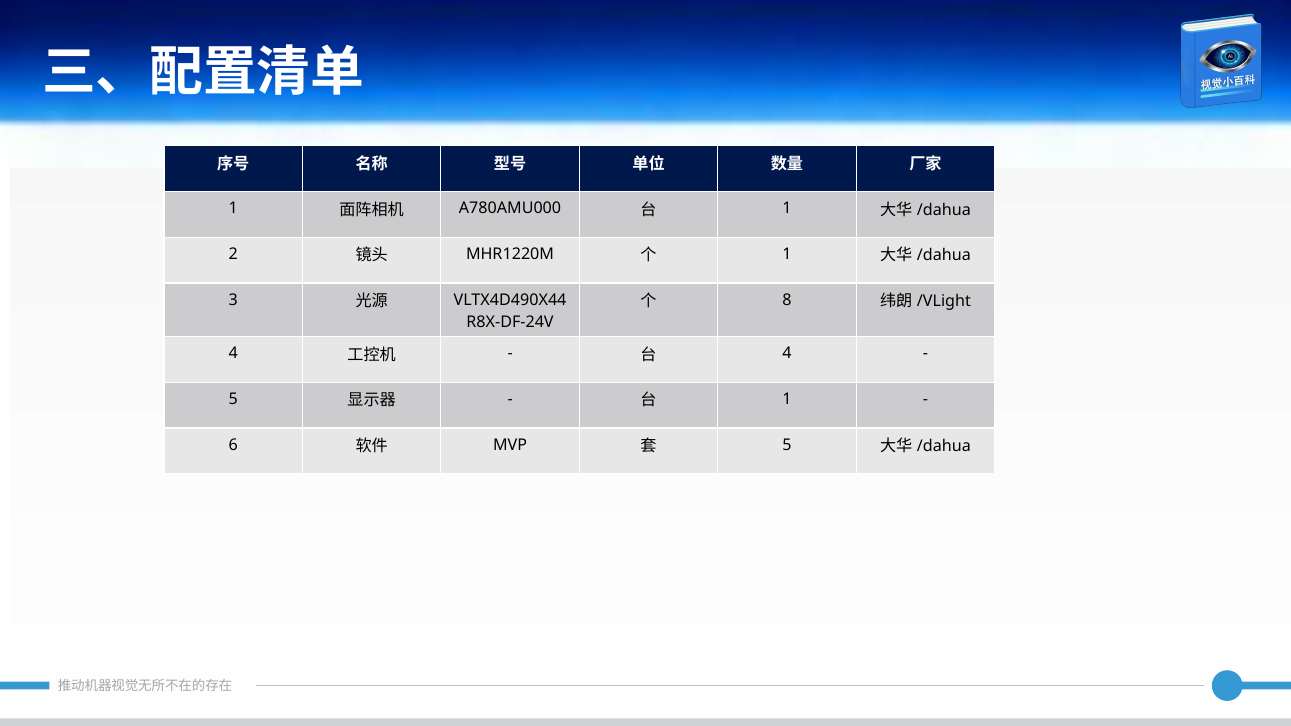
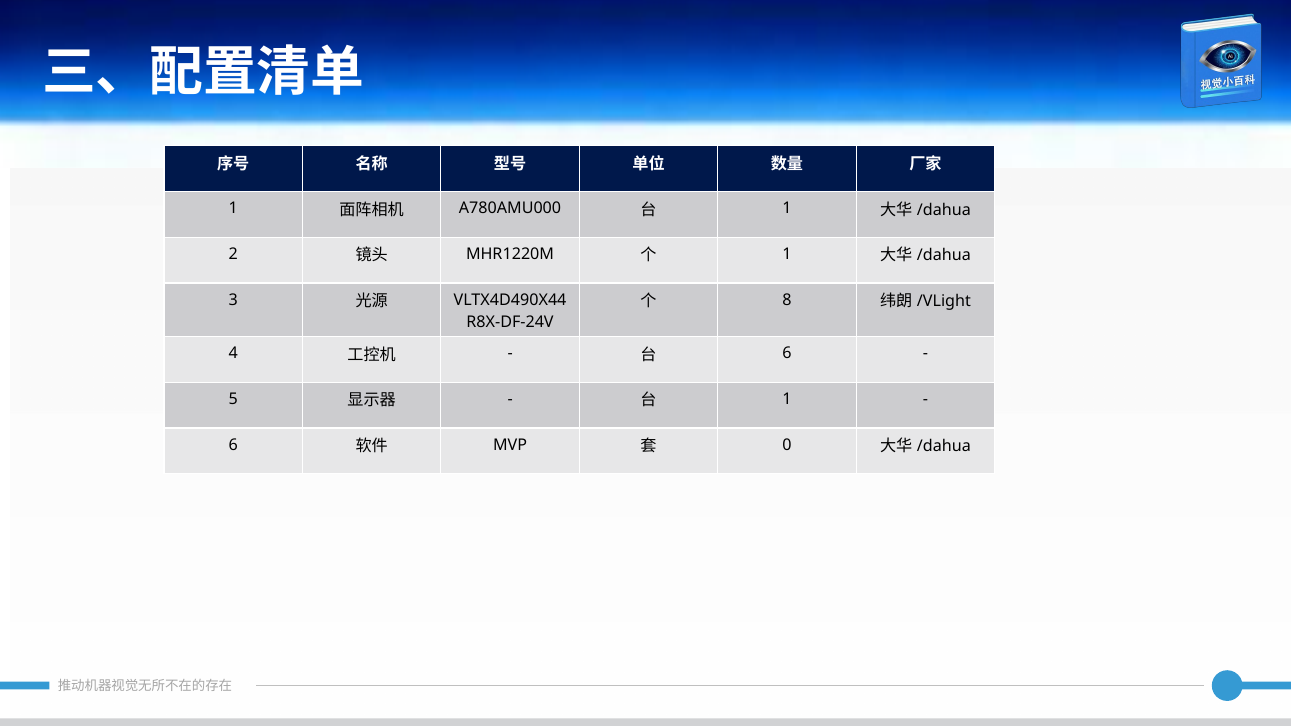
4 at (787, 353): 4 -> 6
5 at (787, 445): 5 -> 0
